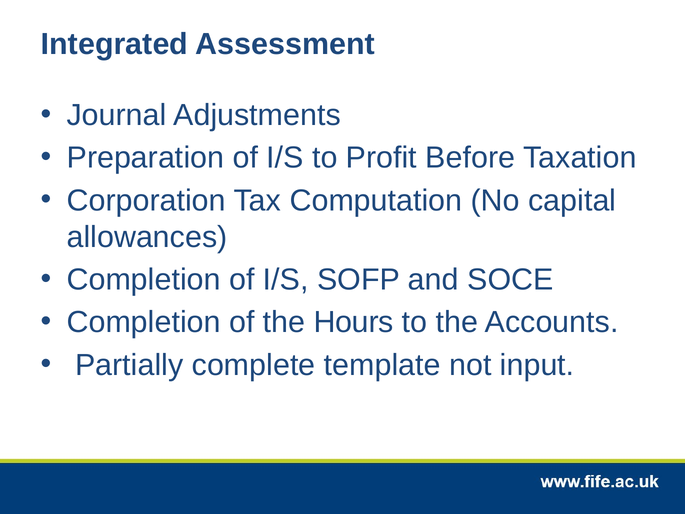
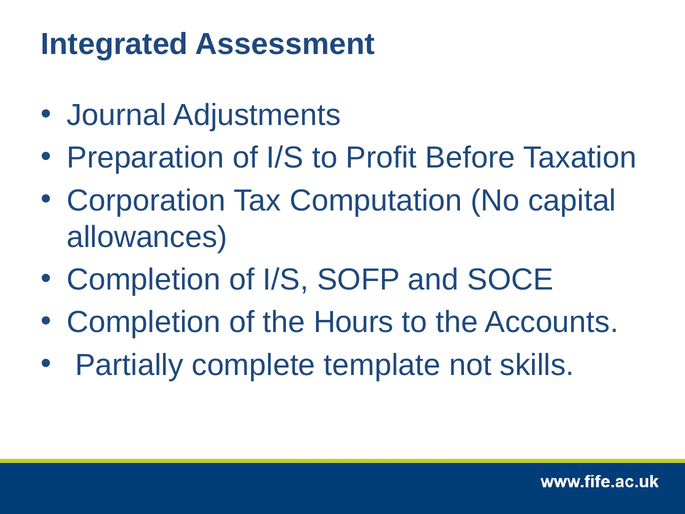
input: input -> skills
